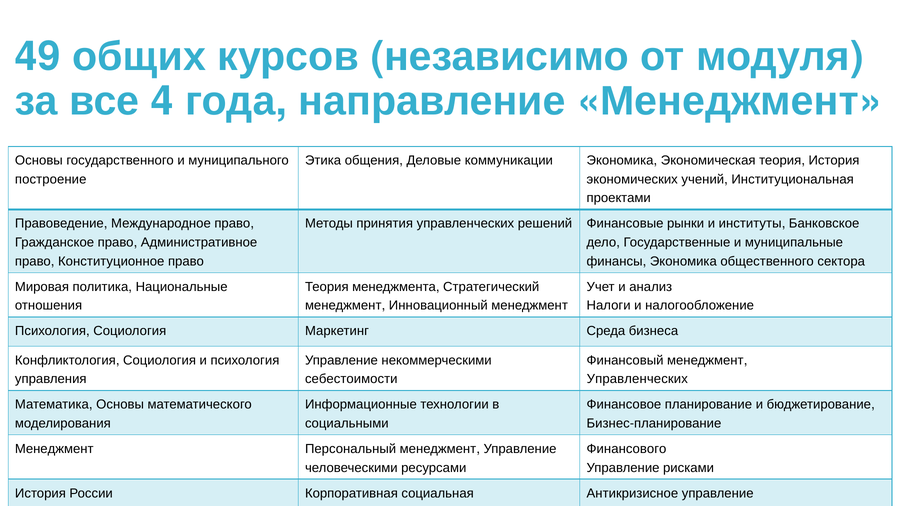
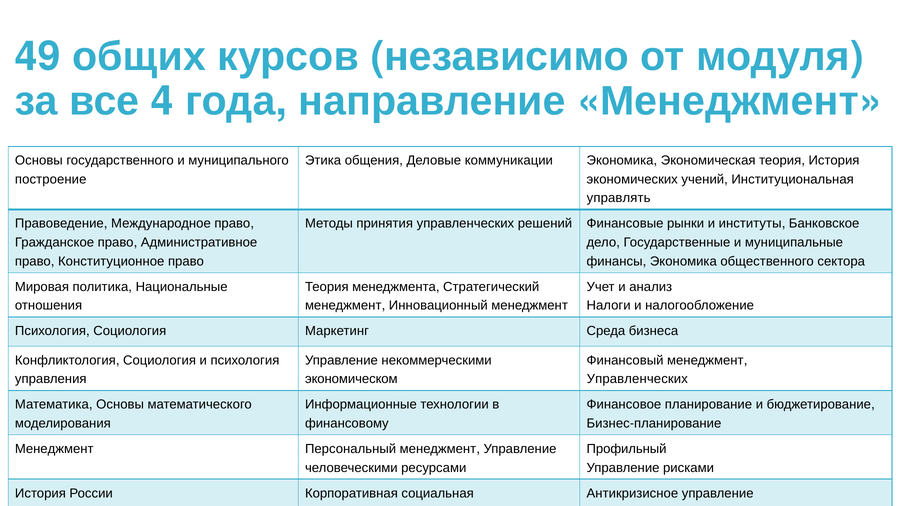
проектами at (619, 198): проектами -> управлять
себестоимости: себестоимости -> экономическом
социальными: социальными -> финансовому
Финансового: Финансового -> Профильный
